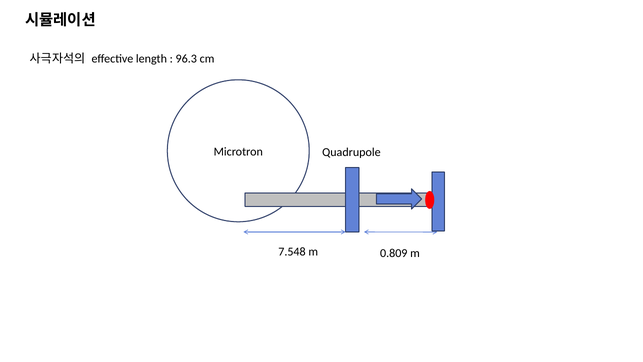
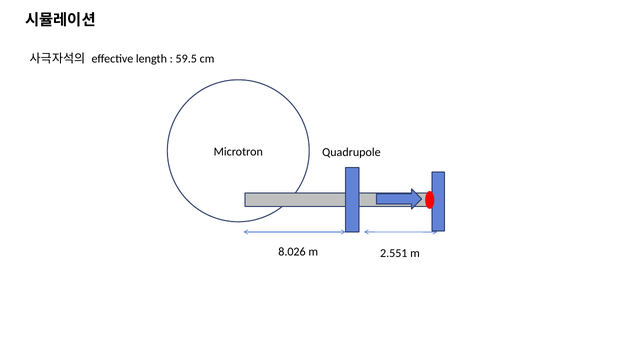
96.3: 96.3 -> 59.5
7.548: 7.548 -> 8.026
0.809: 0.809 -> 2.551
